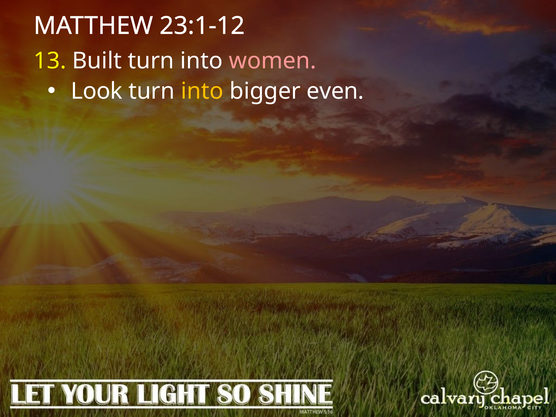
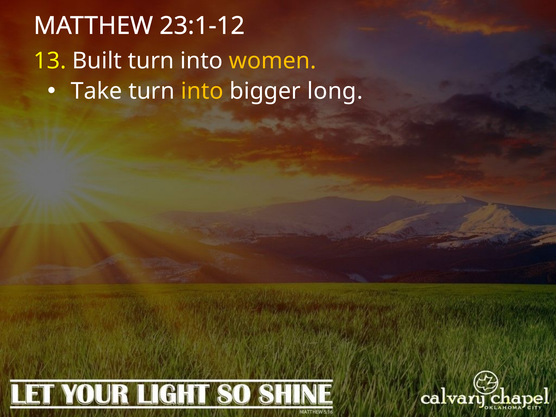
women colour: pink -> yellow
Look: Look -> Take
even: even -> long
